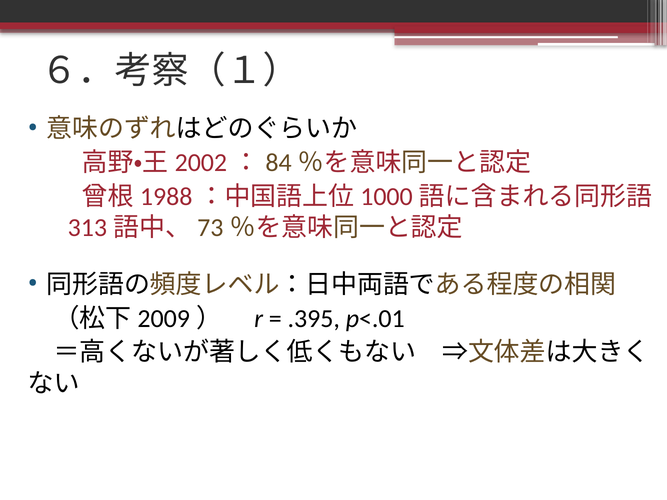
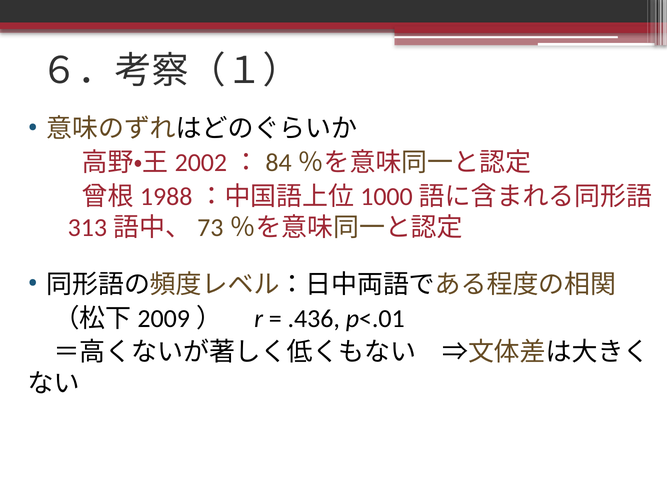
.395: .395 -> .436
